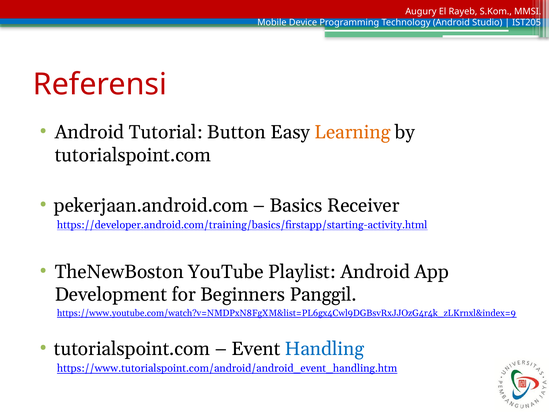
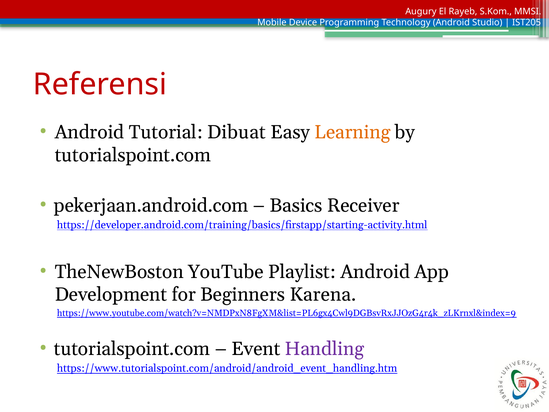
Button: Button -> Dibuat
Panggil: Panggil -> Karena
Handling colour: blue -> purple
